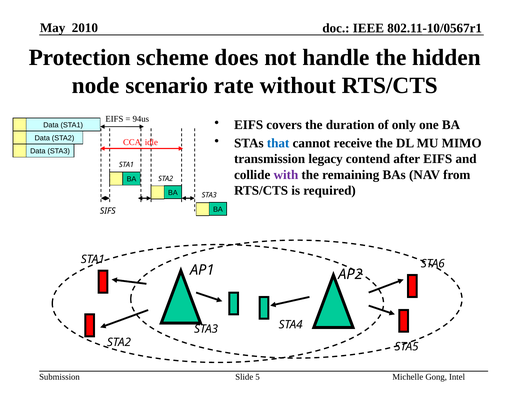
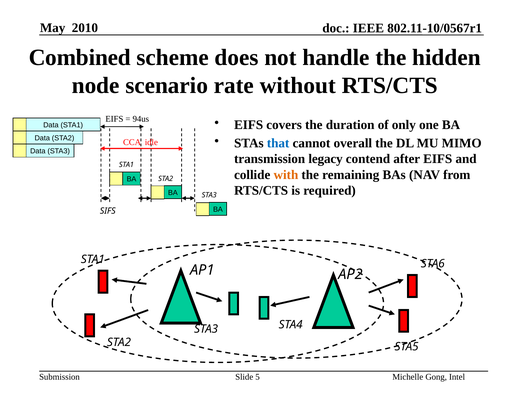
Protection: Protection -> Combined
receive: receive -> overall
with colour: purple -> orange
